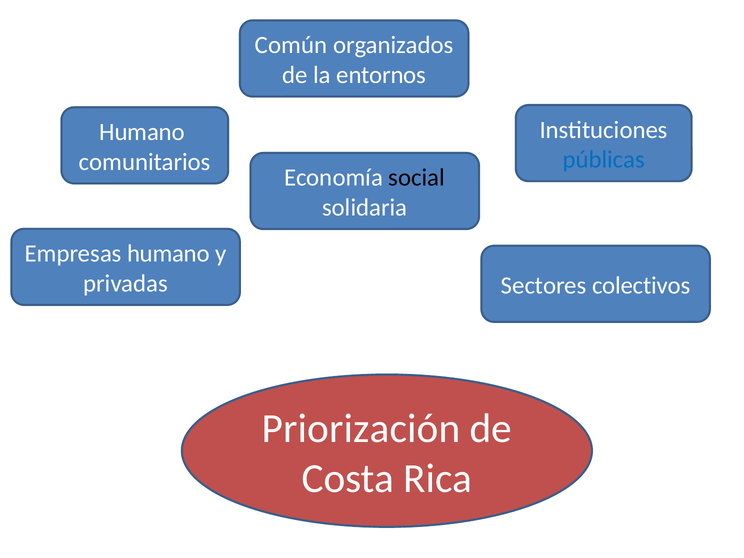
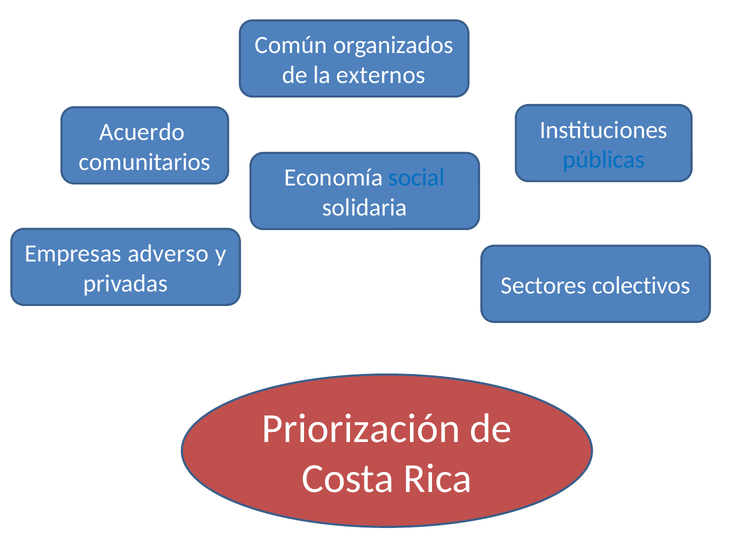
entornos: entornos -> externos
Humano at (142, 132): Humano -> Acuerdo
social colour: black -> blue
Empresas humano: humano -> adverso
